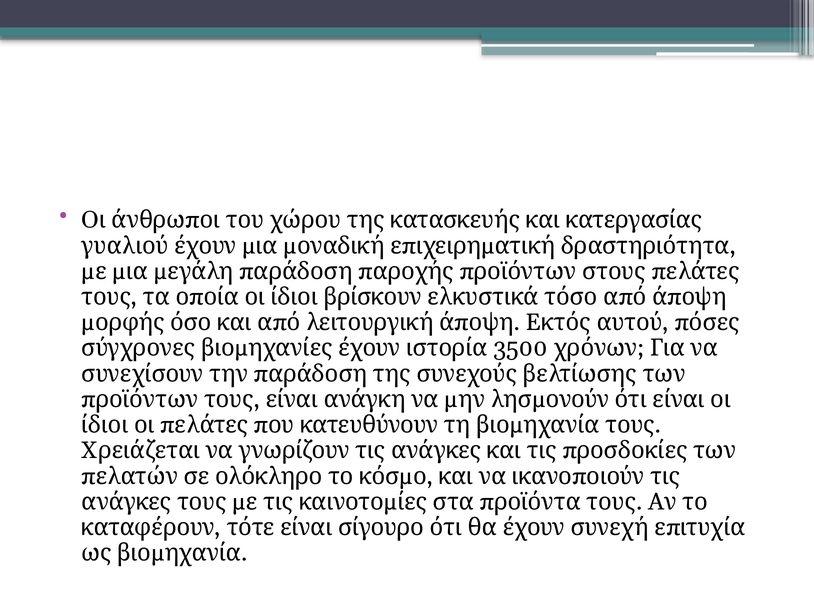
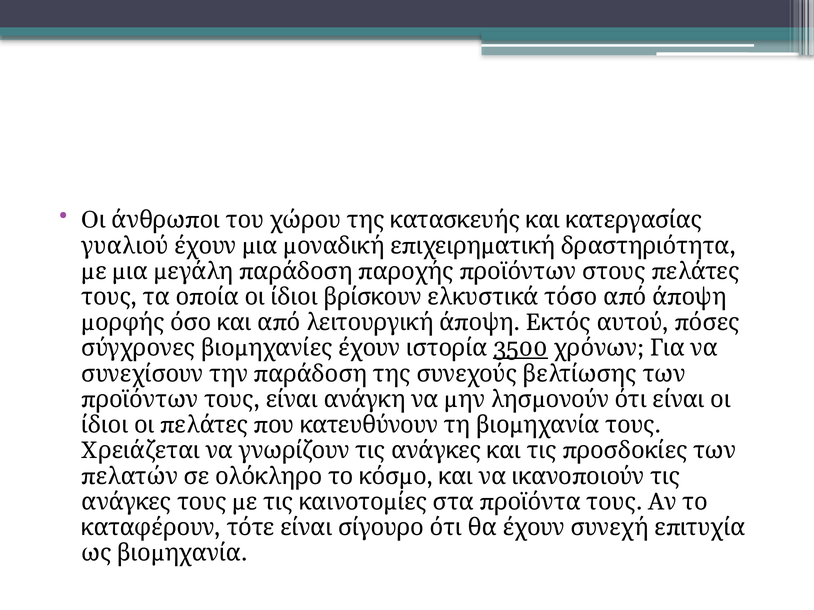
3500 underline: none -> present
